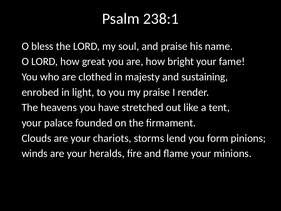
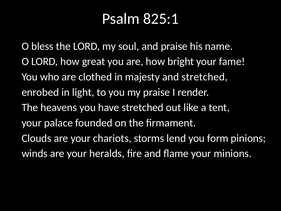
238:1: 238:1 -> 825:1
and sustaining: sustaining -> stretched
